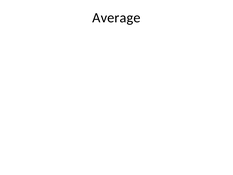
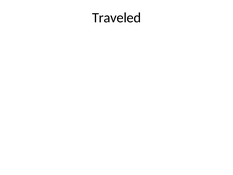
Average: Average -> Traveled
